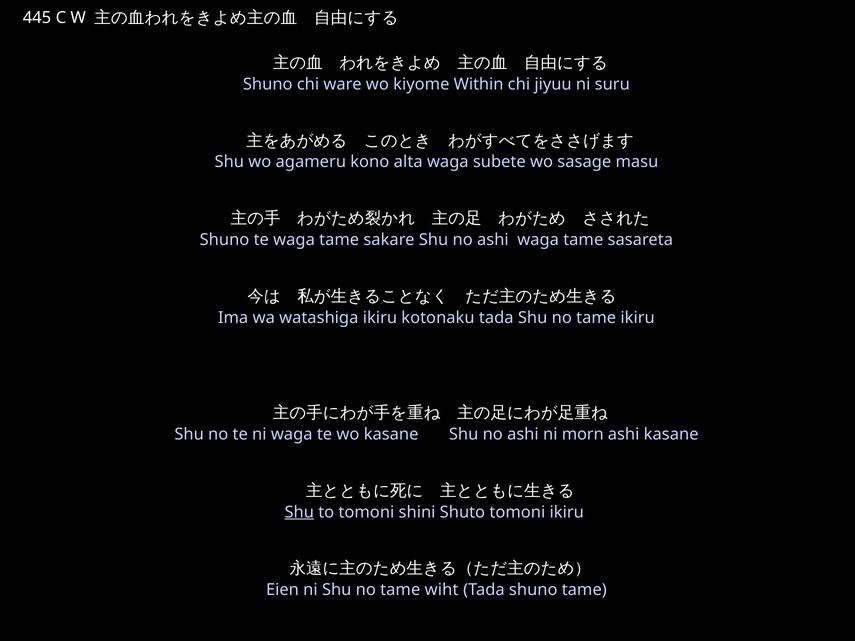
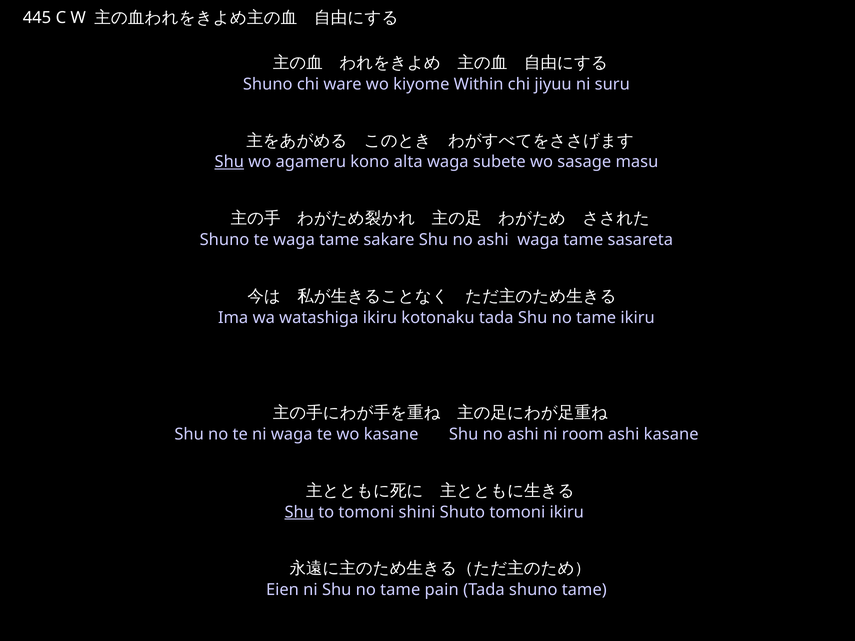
Shu at (229, 162) underline: none -> present
morn: morn -> room
wiht: wiht -> pain
